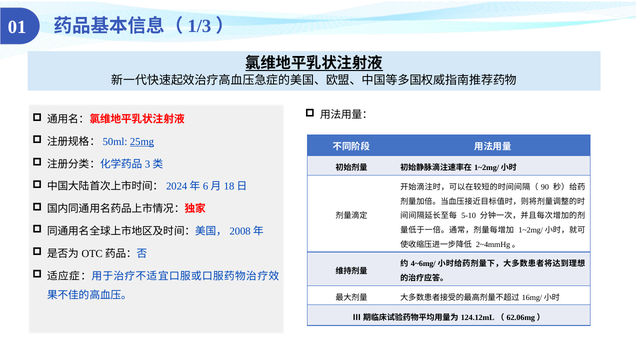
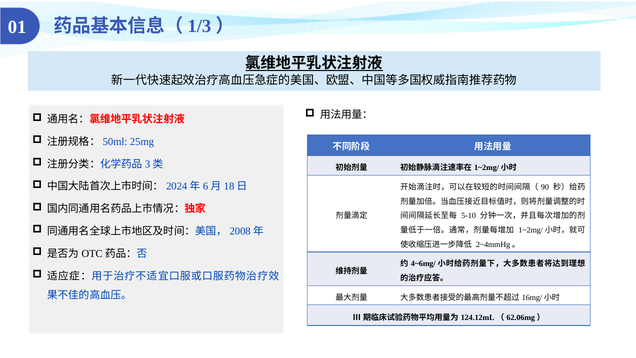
25mg underline: present -> none
